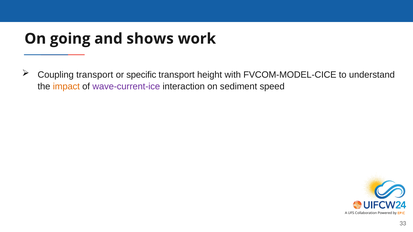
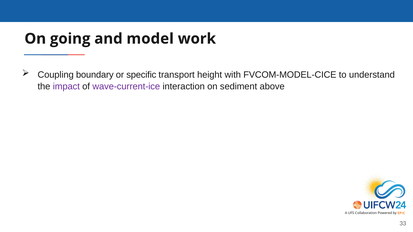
shows: shows -> model
Coupling transport: transport -> boundary
impact colour: orange -> purple
speed: speed -> above
